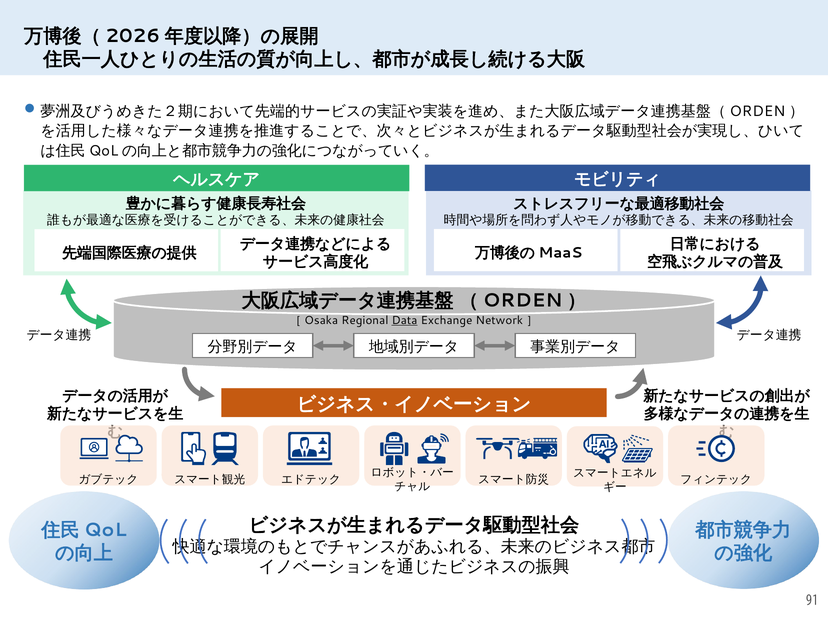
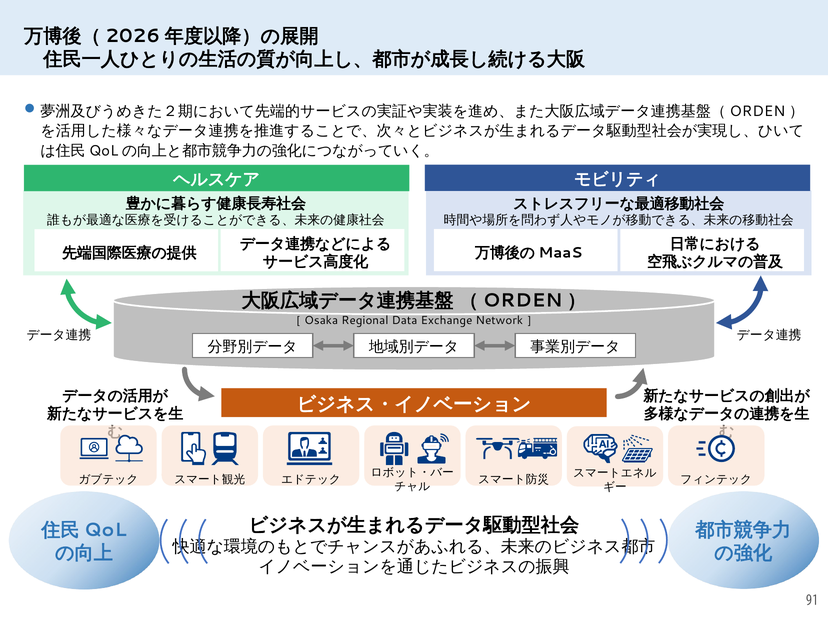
Data underline: present -> none
